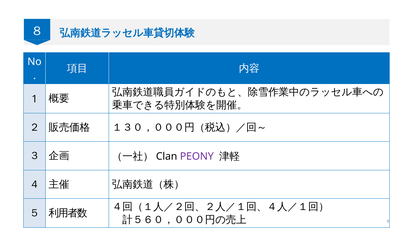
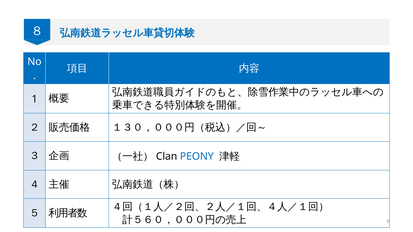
PEONY colour: purple -> blue
